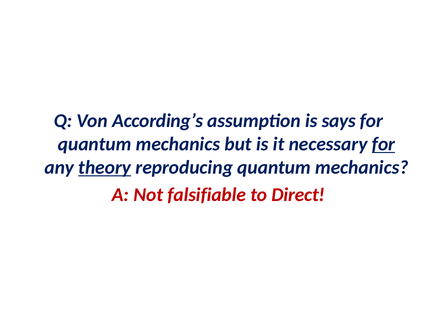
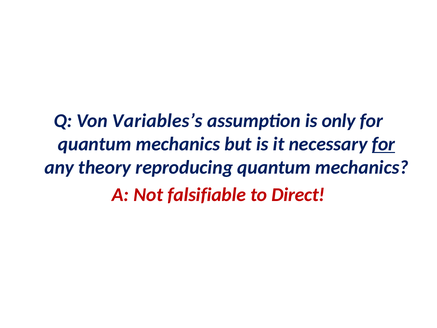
According’s: According’s -> Variables’s
says: says -> only
theory underline: present -> none
